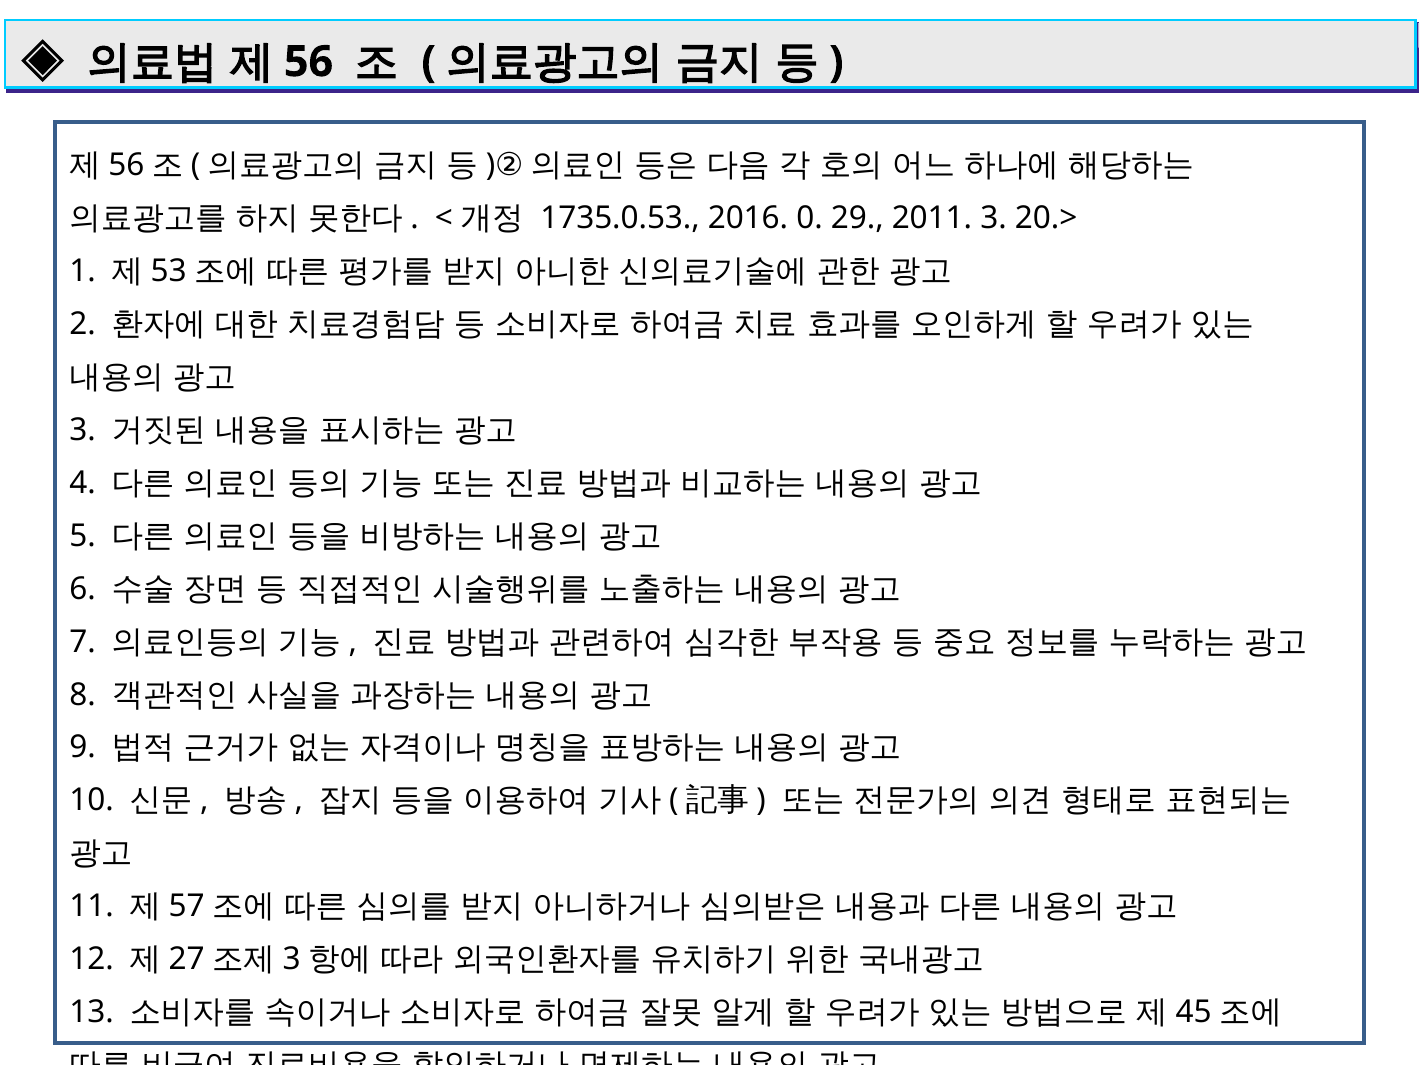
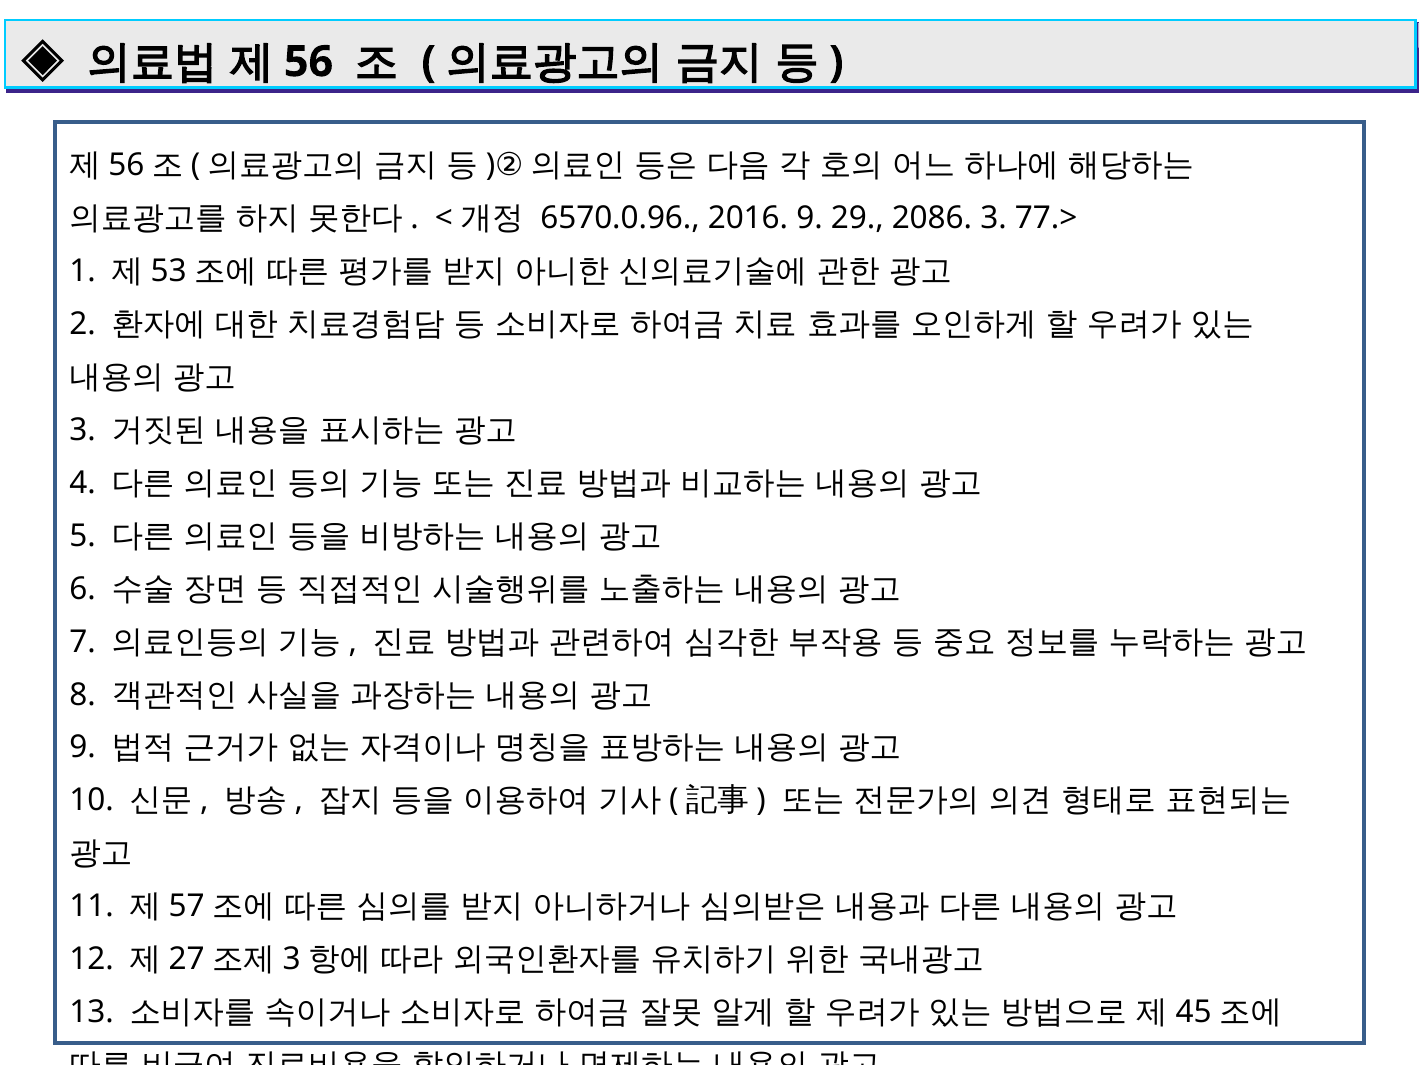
1735.0.53: 1735.0.53 -> 6570.0.96
2016 0: 0 -> 9
2011: 2011 -> 2086
20.>: 20.> -> 77.>
